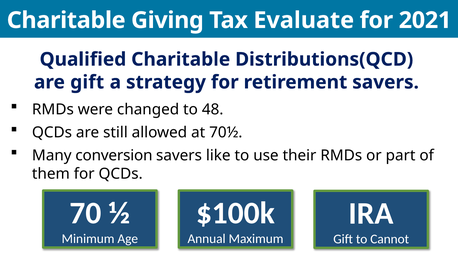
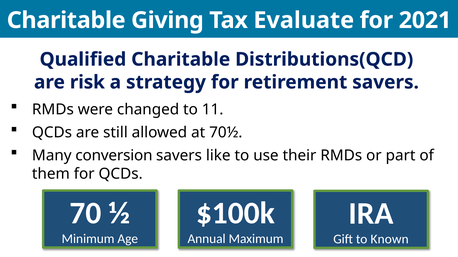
are gift: gift -> risk
48: 48 -> 11
Cannot: Cannot -> Known
